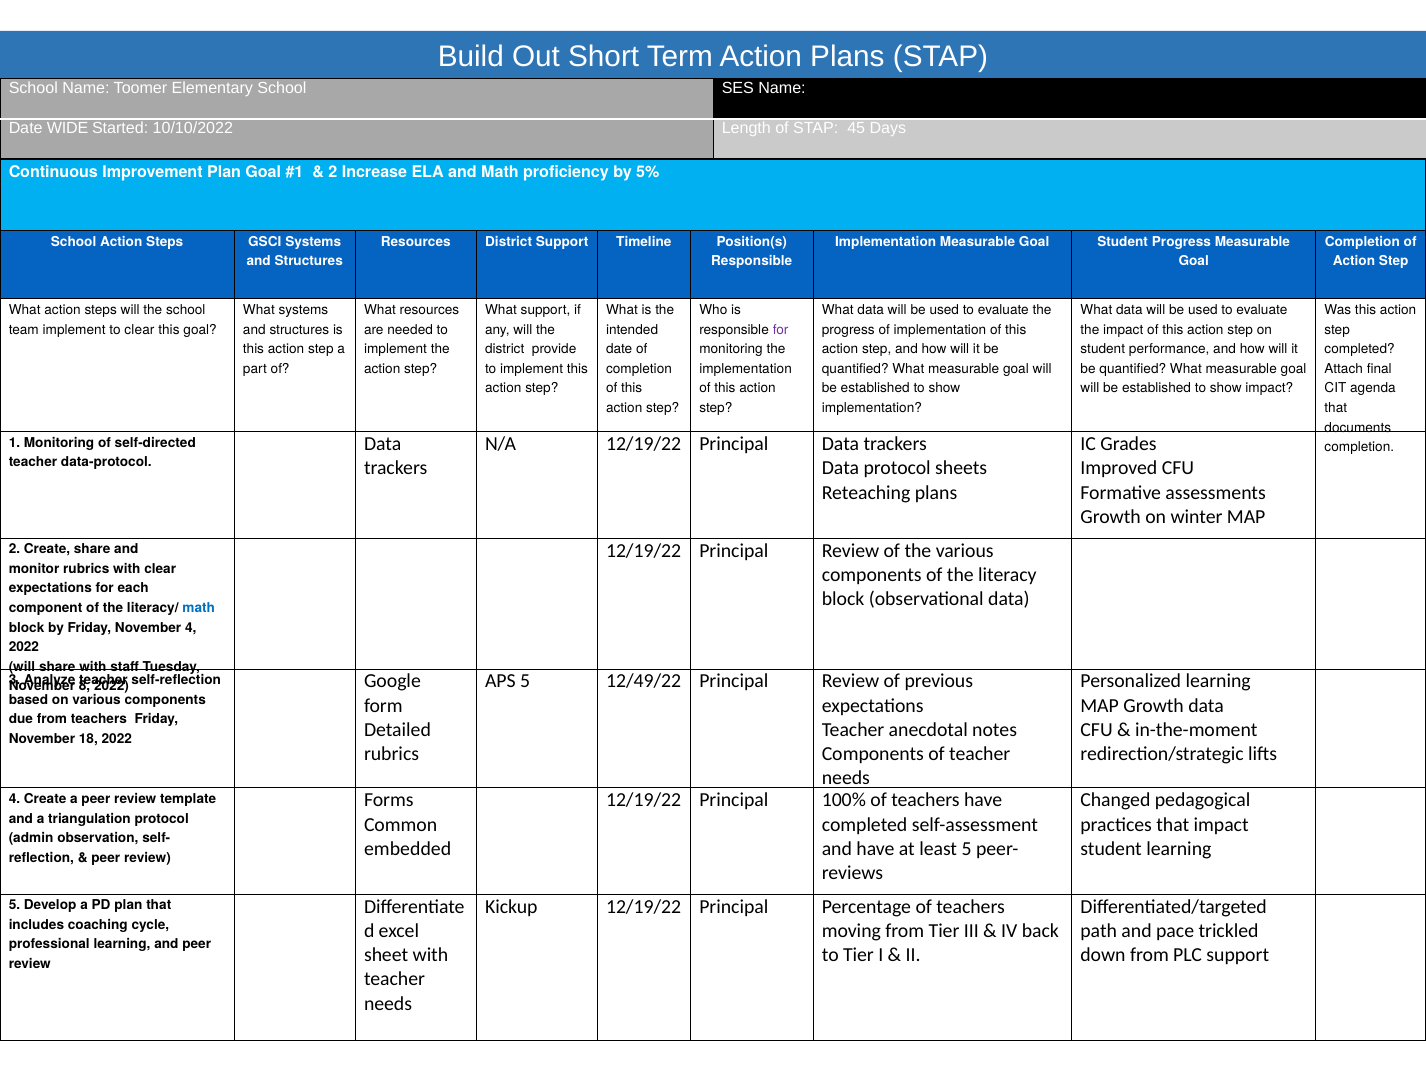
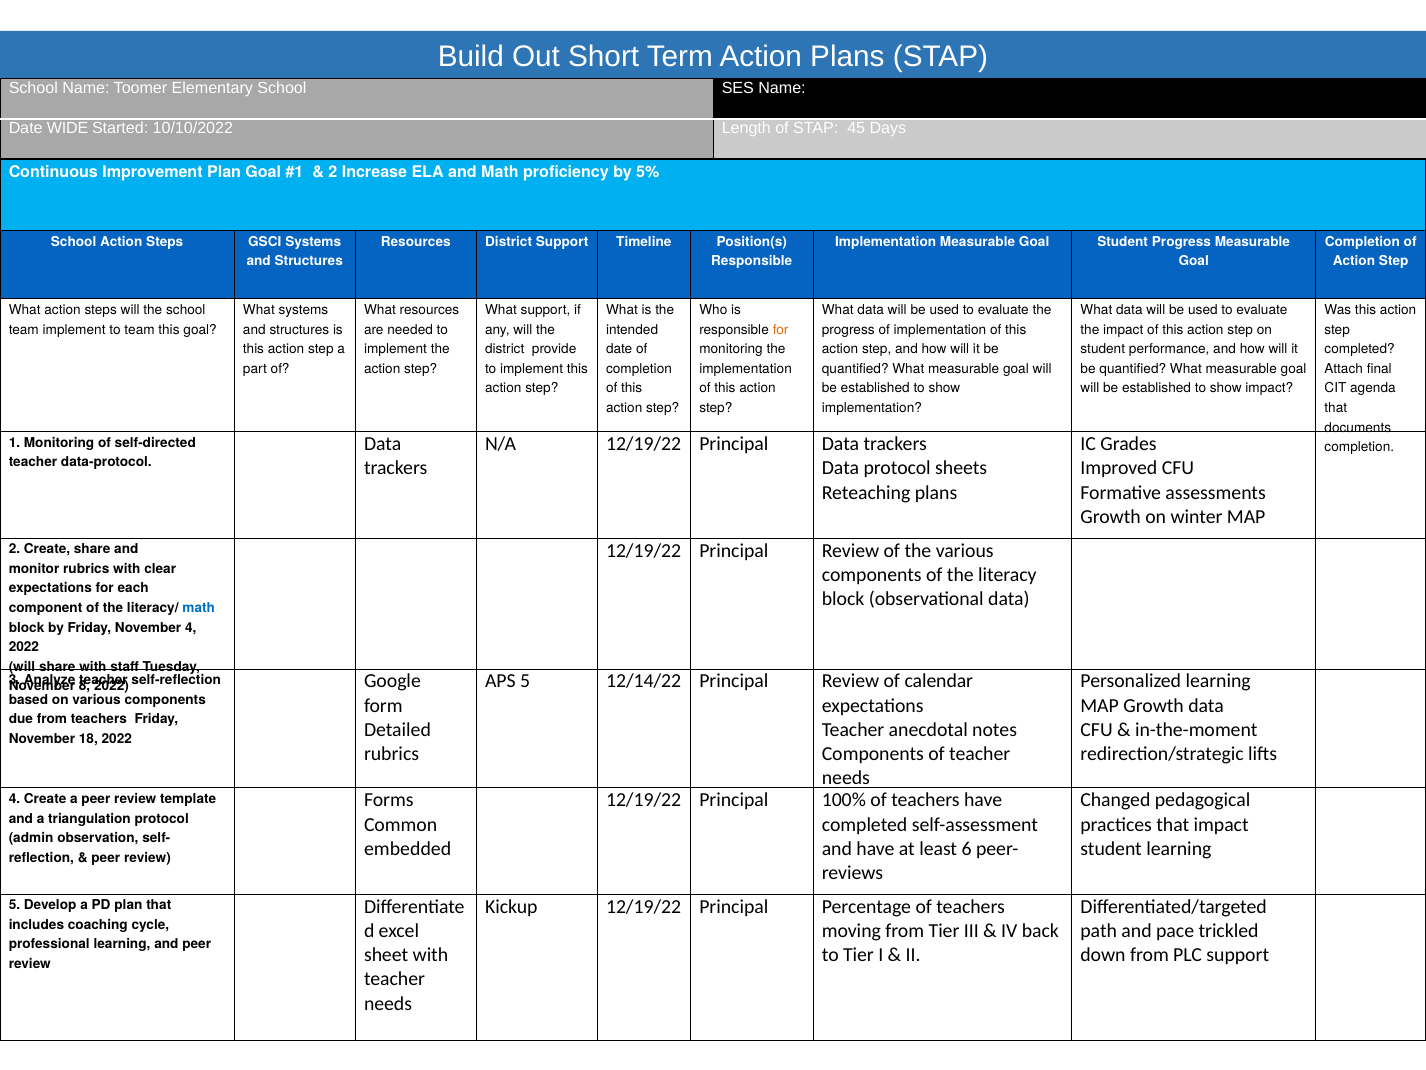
to clear: clear -> team
for at (781, 329) colour: purple -> orange
12/49/22: 12/49/22 -> 12/14/22
previous: previous -> calendar
least 5: 5 -> 6
